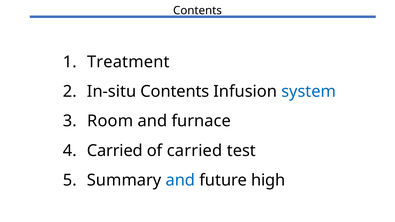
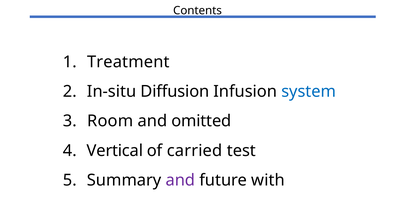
In-situ Contents: Contents -> Diffusion
furnace: furnace -> omitted
Carried at (115, 151): Carried -> Vertical
and at (180, 180) colour: blue -> purple
high: high -> with
